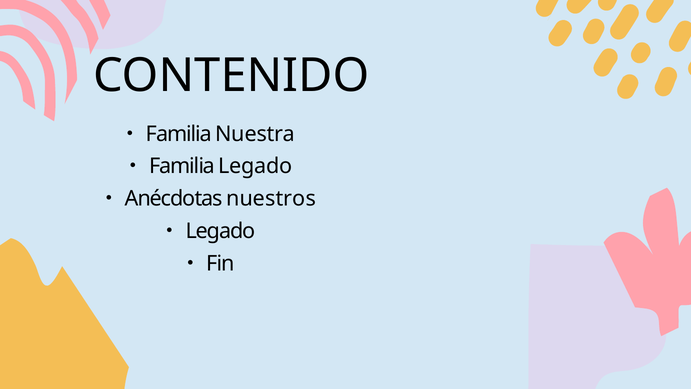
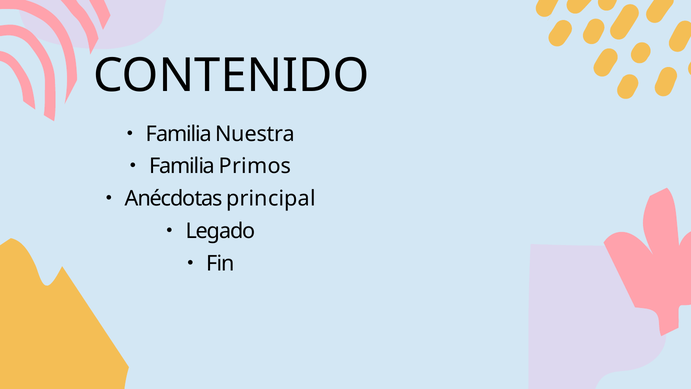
Legado at (255, 166): Legado -> Primos
nuestros: nuestros -> principal
